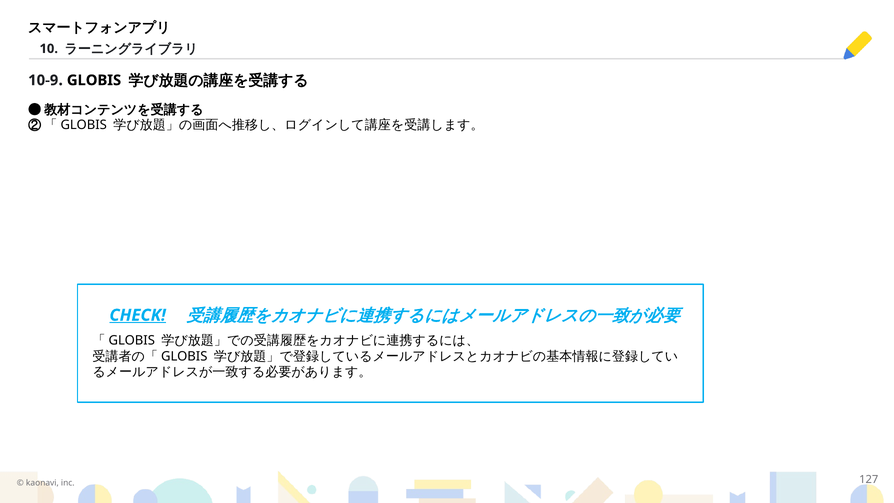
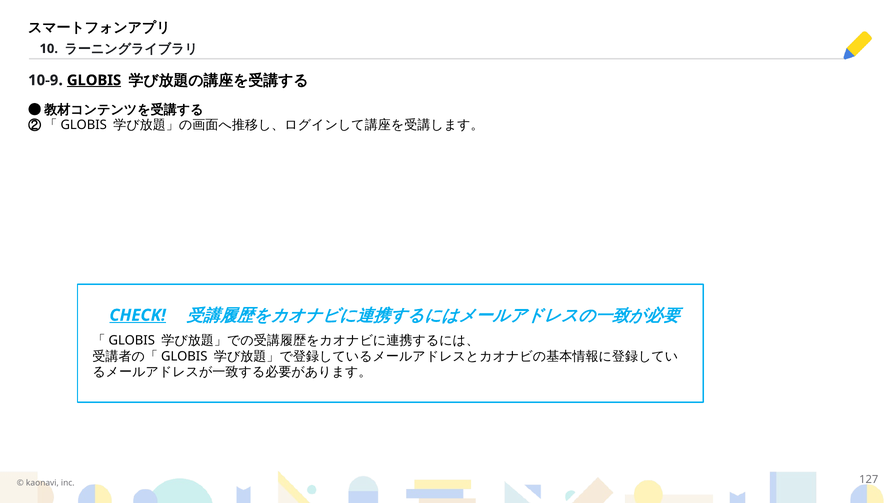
GLOBIS underline: none -> present
